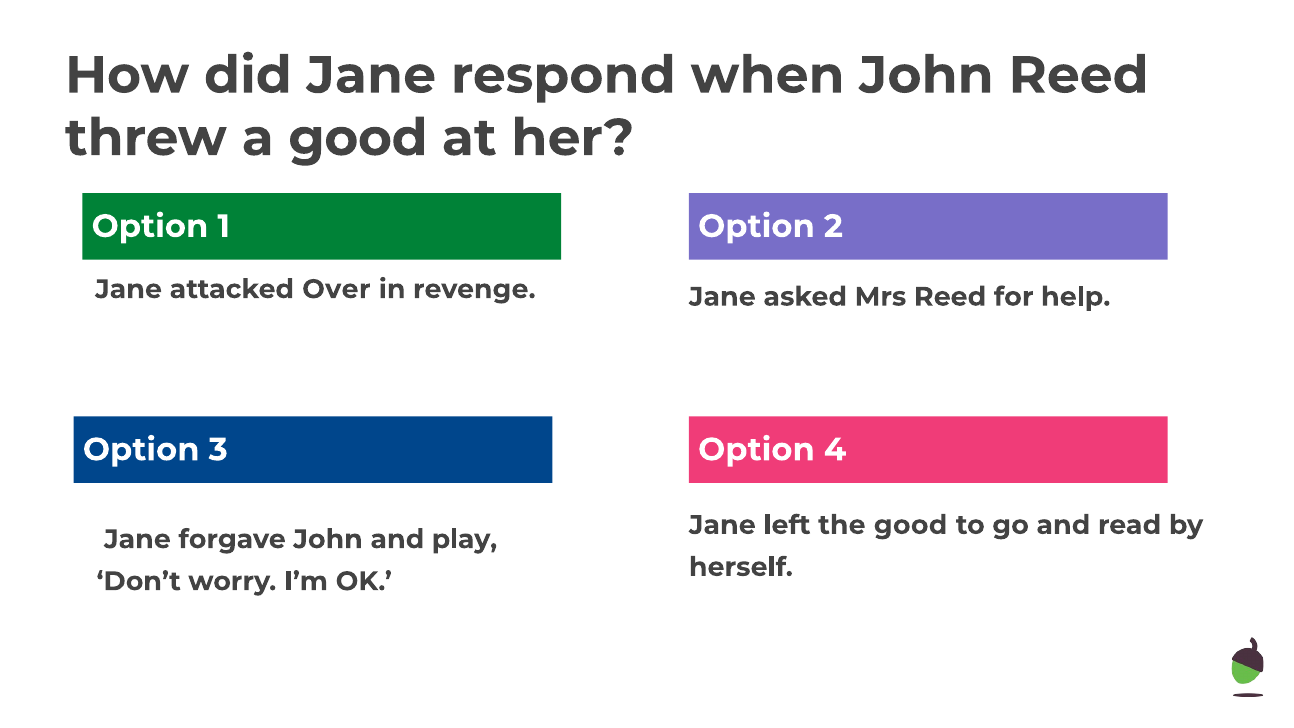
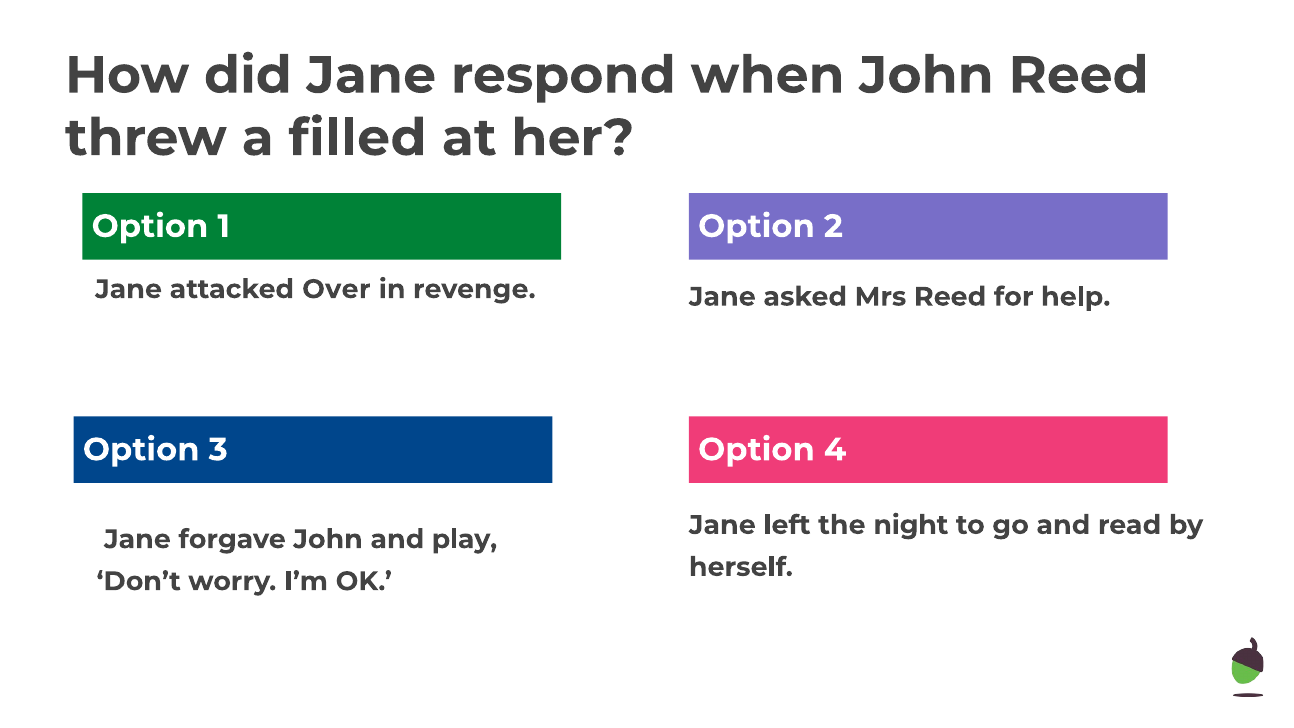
a good: good -> filled
the good: good -> night
